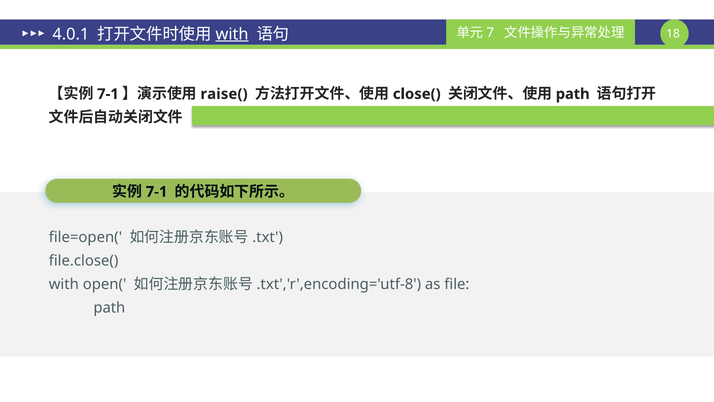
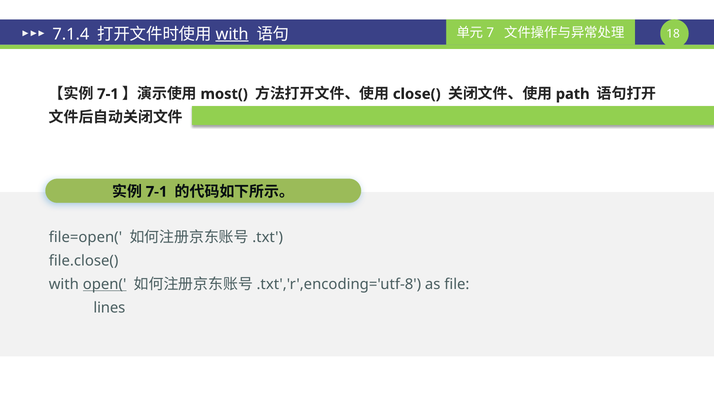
4.0.1: 4.0.1 -> 7.1.4
raise(: raise( -> most(
open( underline: none -> present
path at (109, 308): path -> lines
